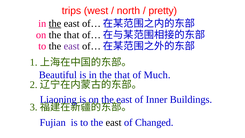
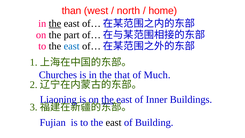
trips: trips -> than
pretty: pretty -> home
on the that: that -> part
east at (72, 46) colour: purple -> blue
Beautiful: Beautiful -> Churches
the at (108, 99) underline: none -> present
Changed: Changed -> Building
